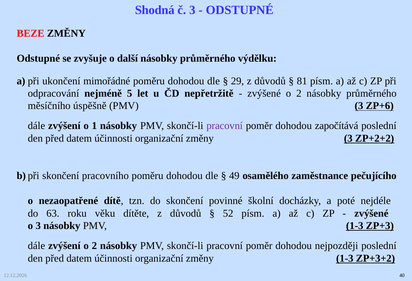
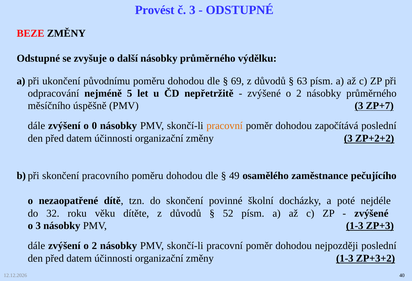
Shodná: Shodná -> Provést
mimořádné: mimořádné -> původnímu
29: 29 -> 69
81: 81 -> 63
ZP+6: ZP+6 -> ZP+7
1: 1 -> 0
pracovní at (225, 126) colour: purple -> orange
63: 63 -> 32
